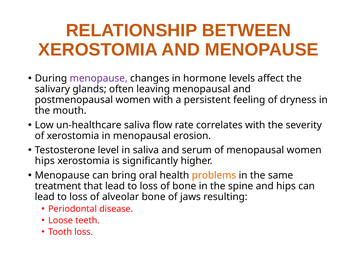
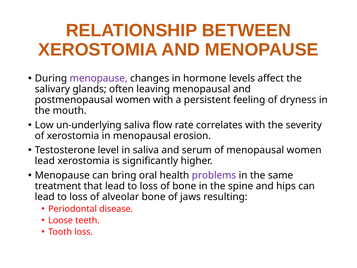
un-healthcare: un-healthcare -> un-underlying
hips at (45, 161): hips -> lead
problems colour: orange -> purple
